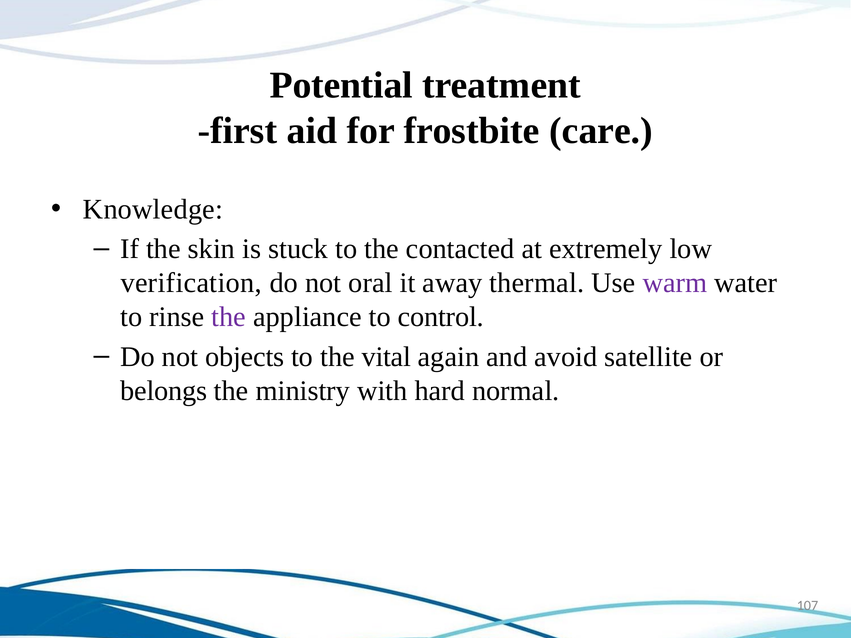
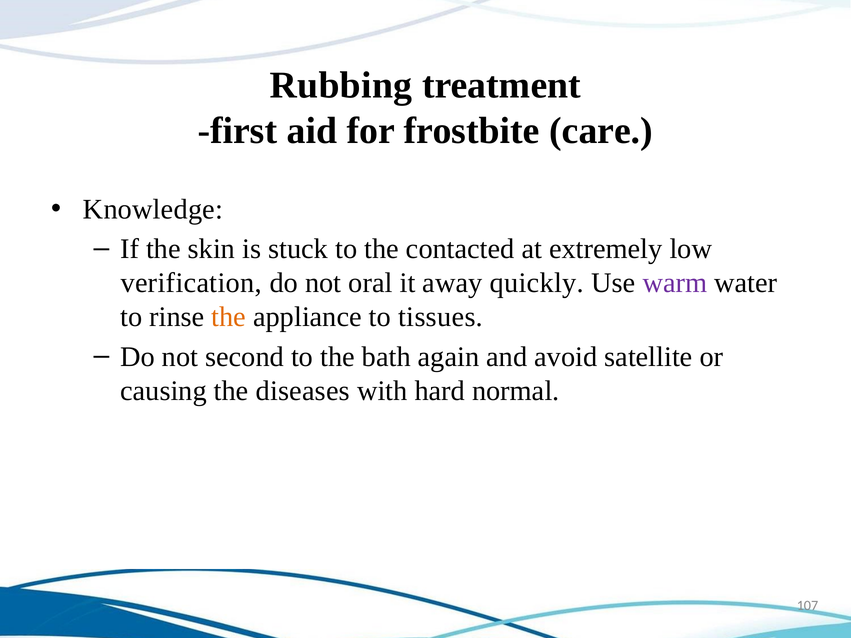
Potential: Potential -> Rubbing
thermal: thermal -> quickly
the at (229, 317) colour: purple -> orange
control: control -> tissues
objects: objects -> second
vital: vital -> bath
belongs: belongs -> causing
ministry: ministry -> diseases
